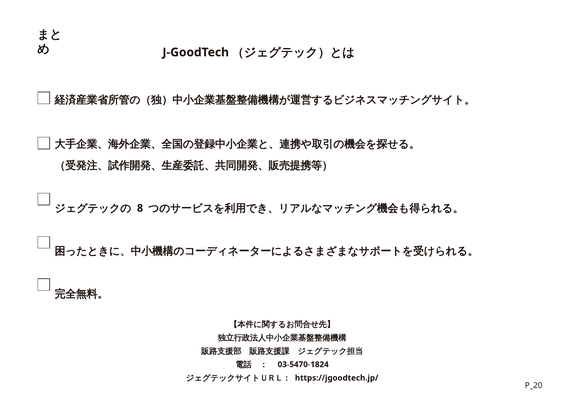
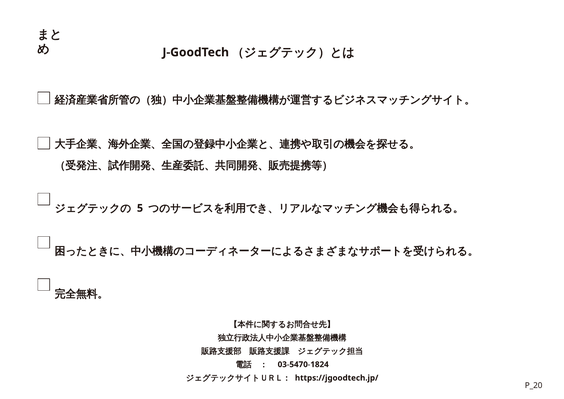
8: 8 -> 5
